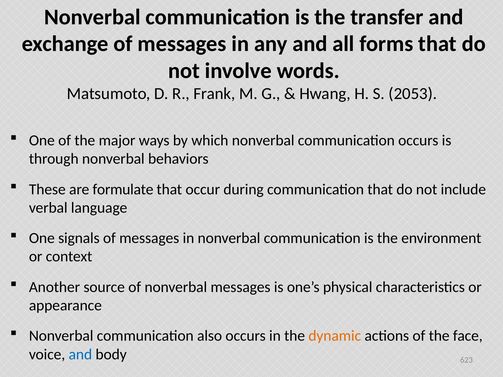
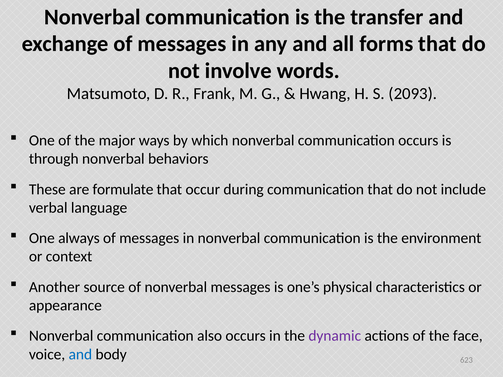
2053: 2053 -> 2093
signals: signals -> always
dynamic colour: orange -> purple
